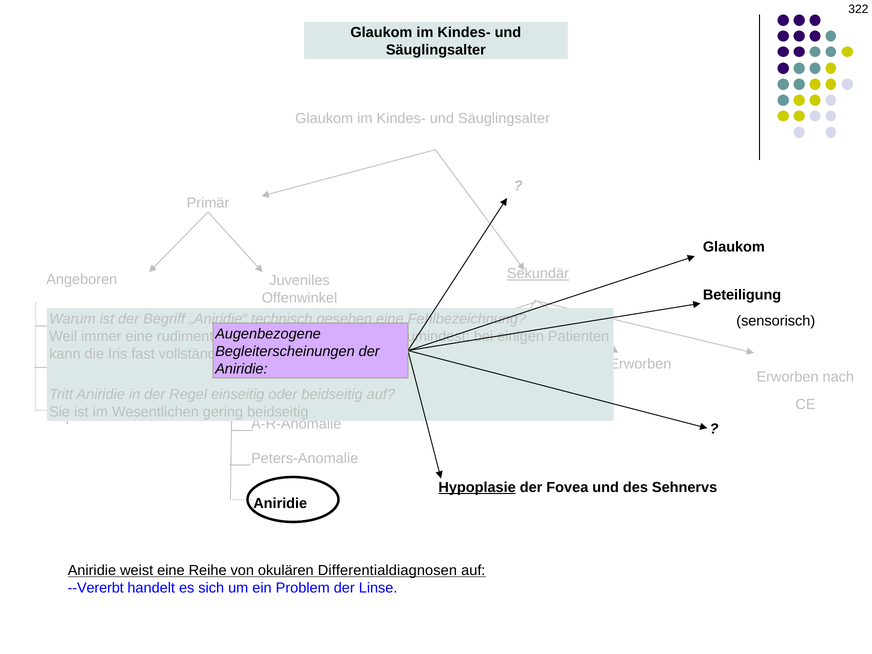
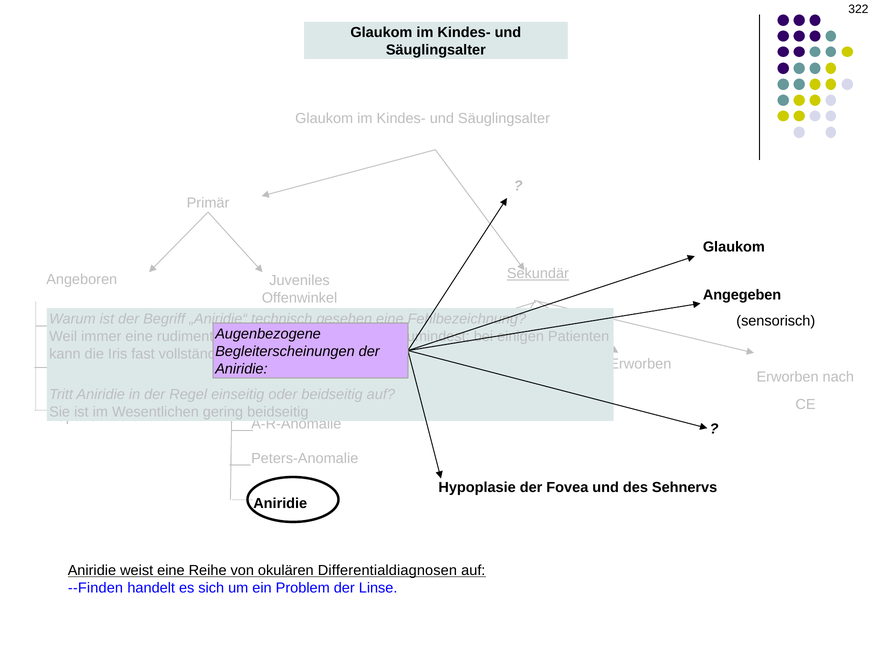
Beteiligung: Beteiligung -> Angegeben
Hypoplasie underline: present -> none
--Vererbt: --Vererbt -> --Finden
